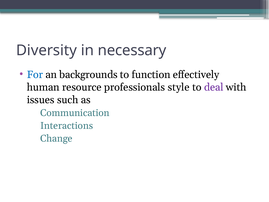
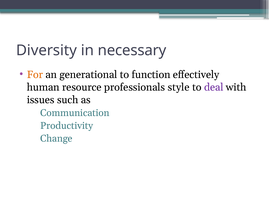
For colour: blue -> orange
backgrounds: backgrounds -> generational
Interactions: Interactions -> Productivity
